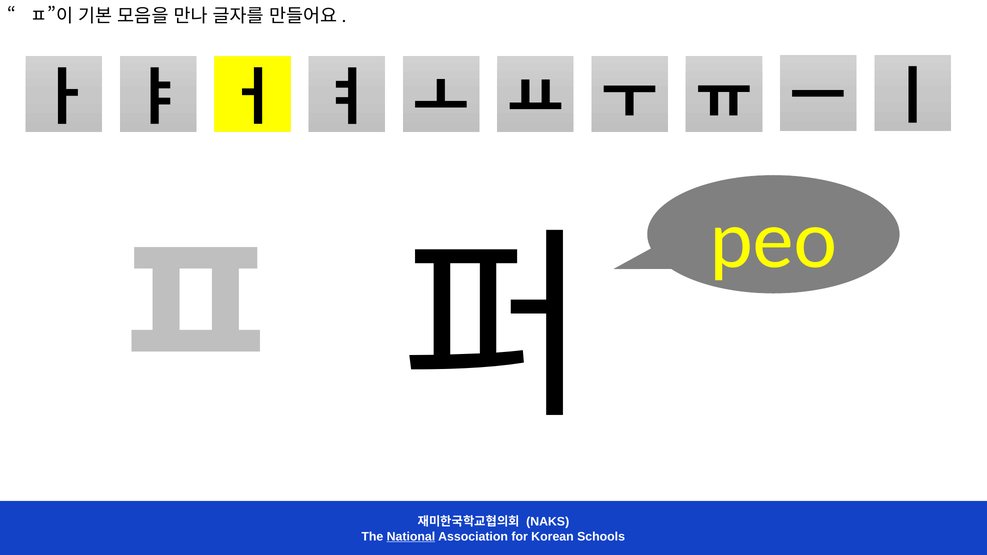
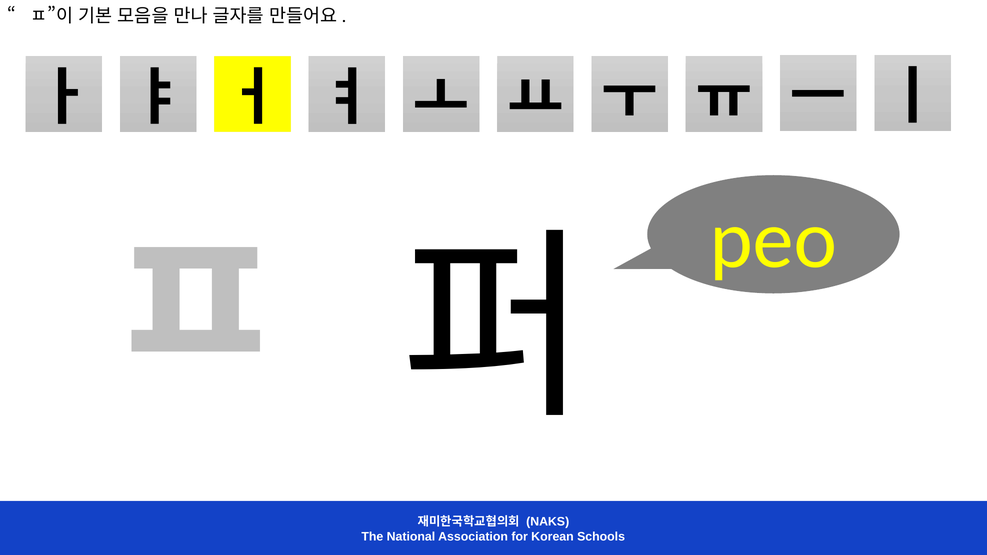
National underline: present -> none
